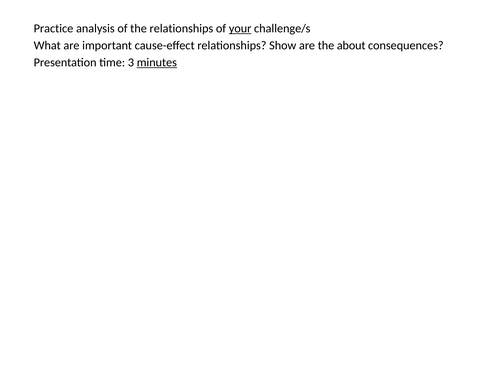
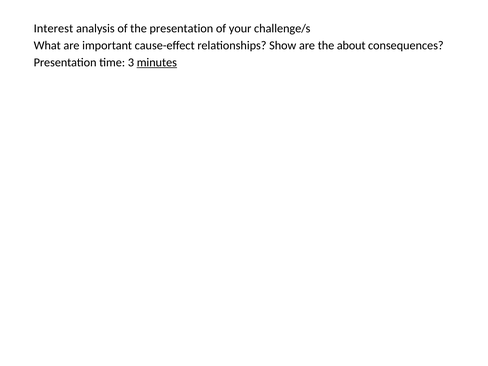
Practice: Practice -> Interest
the relationships: relationships -> presentation
your underline: present -> none
